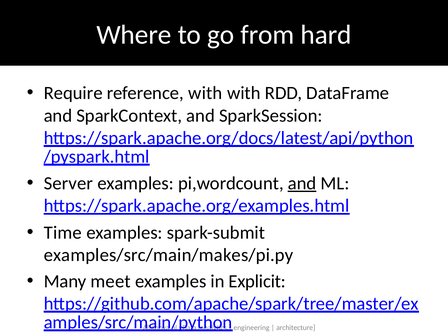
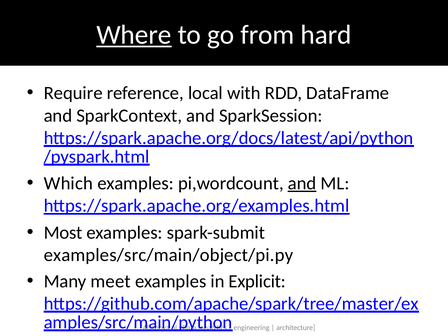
Where underline: none -> present
reference with: with -> local
Server: Server -> Which
Time: Time -> Most
examples/src/main/makes/pi.py: examples/src/main/makes/pi.py -> examples/src/main/object/pi.py
